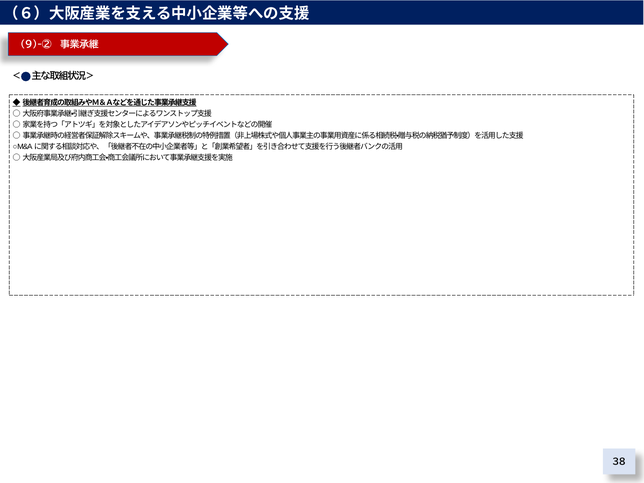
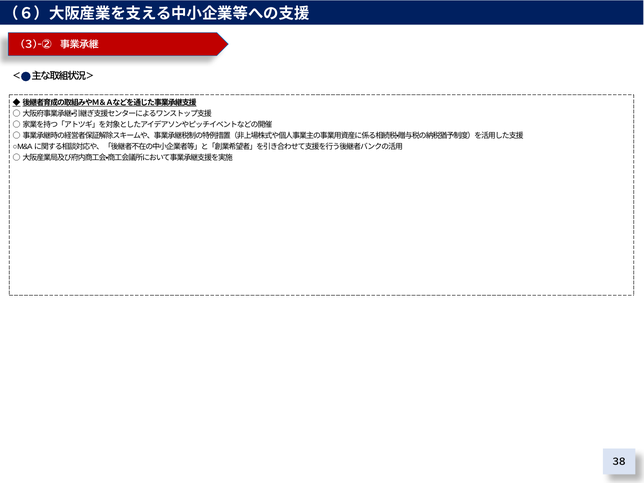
9)-②: 9)-② -> 3)-②
